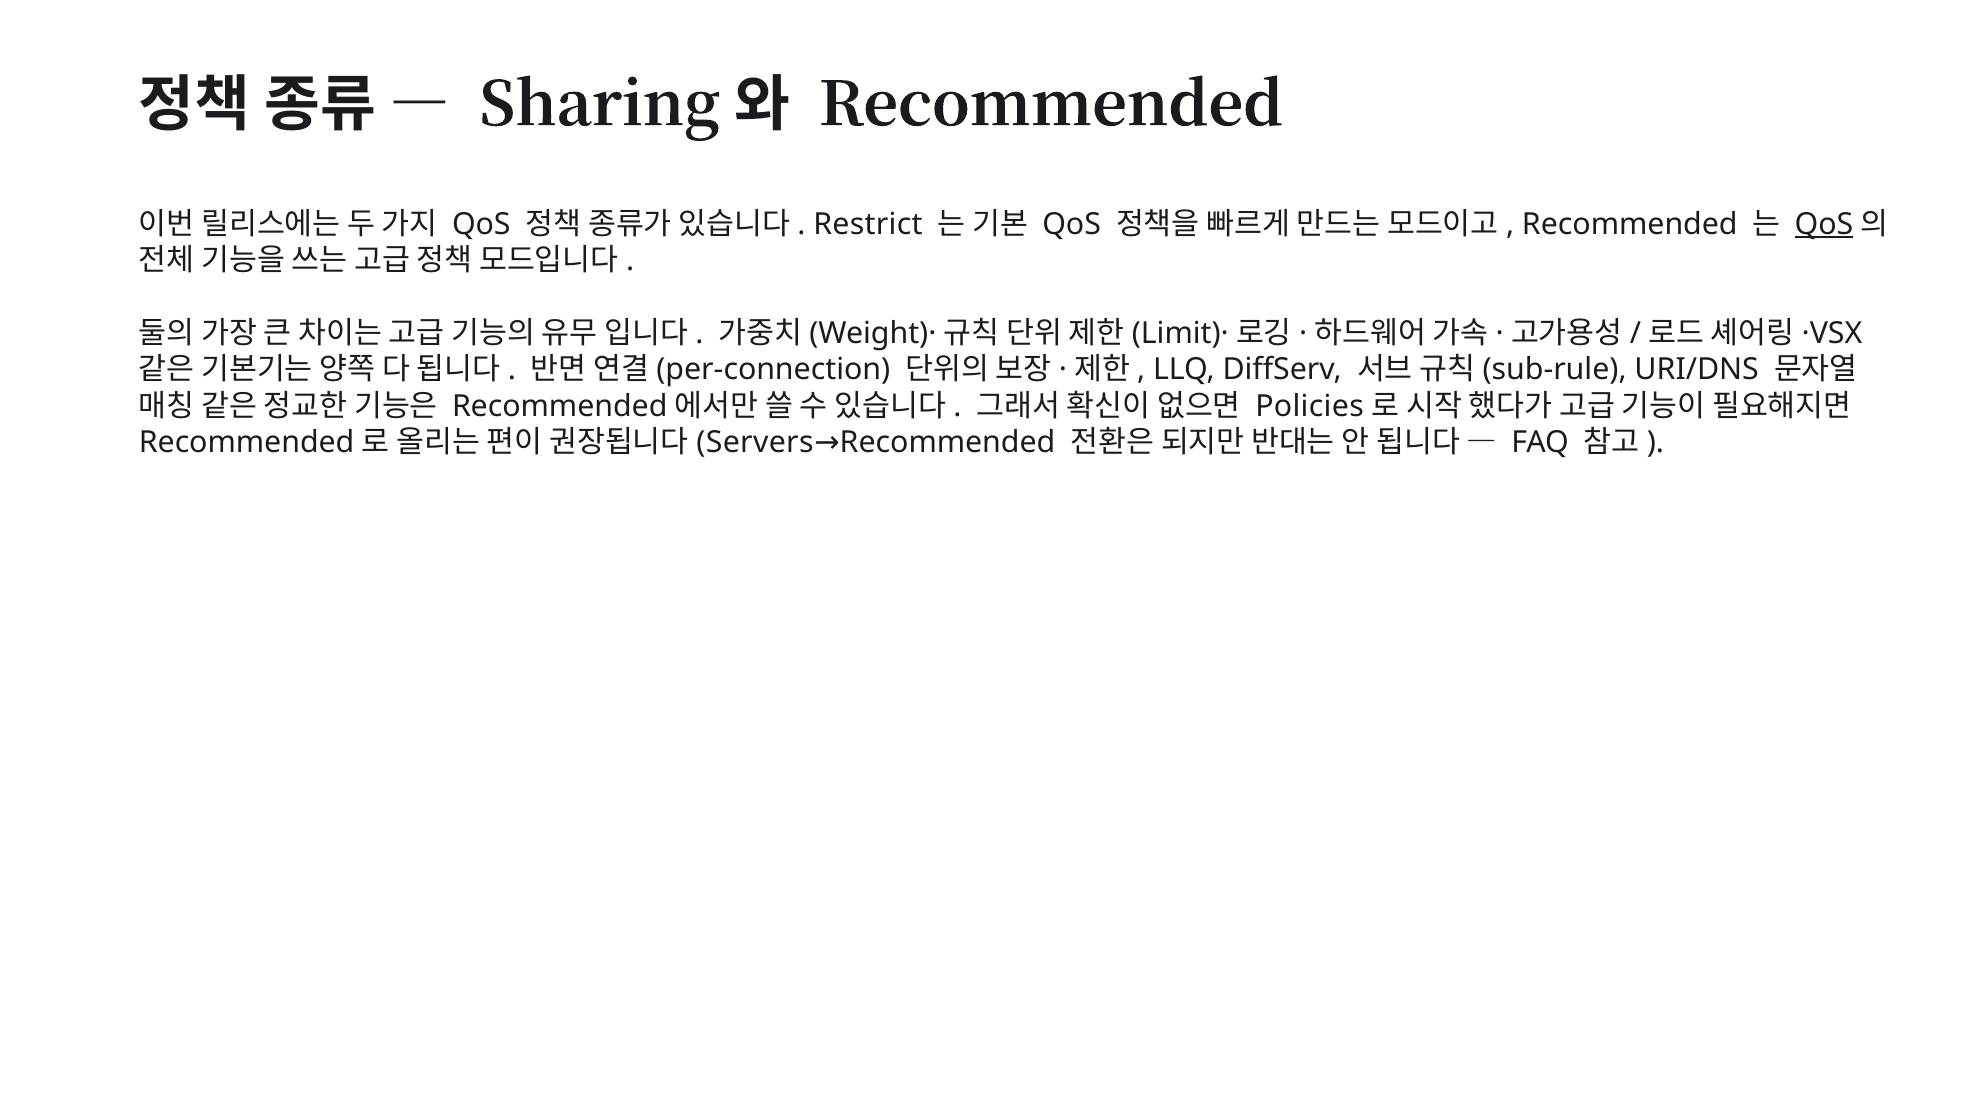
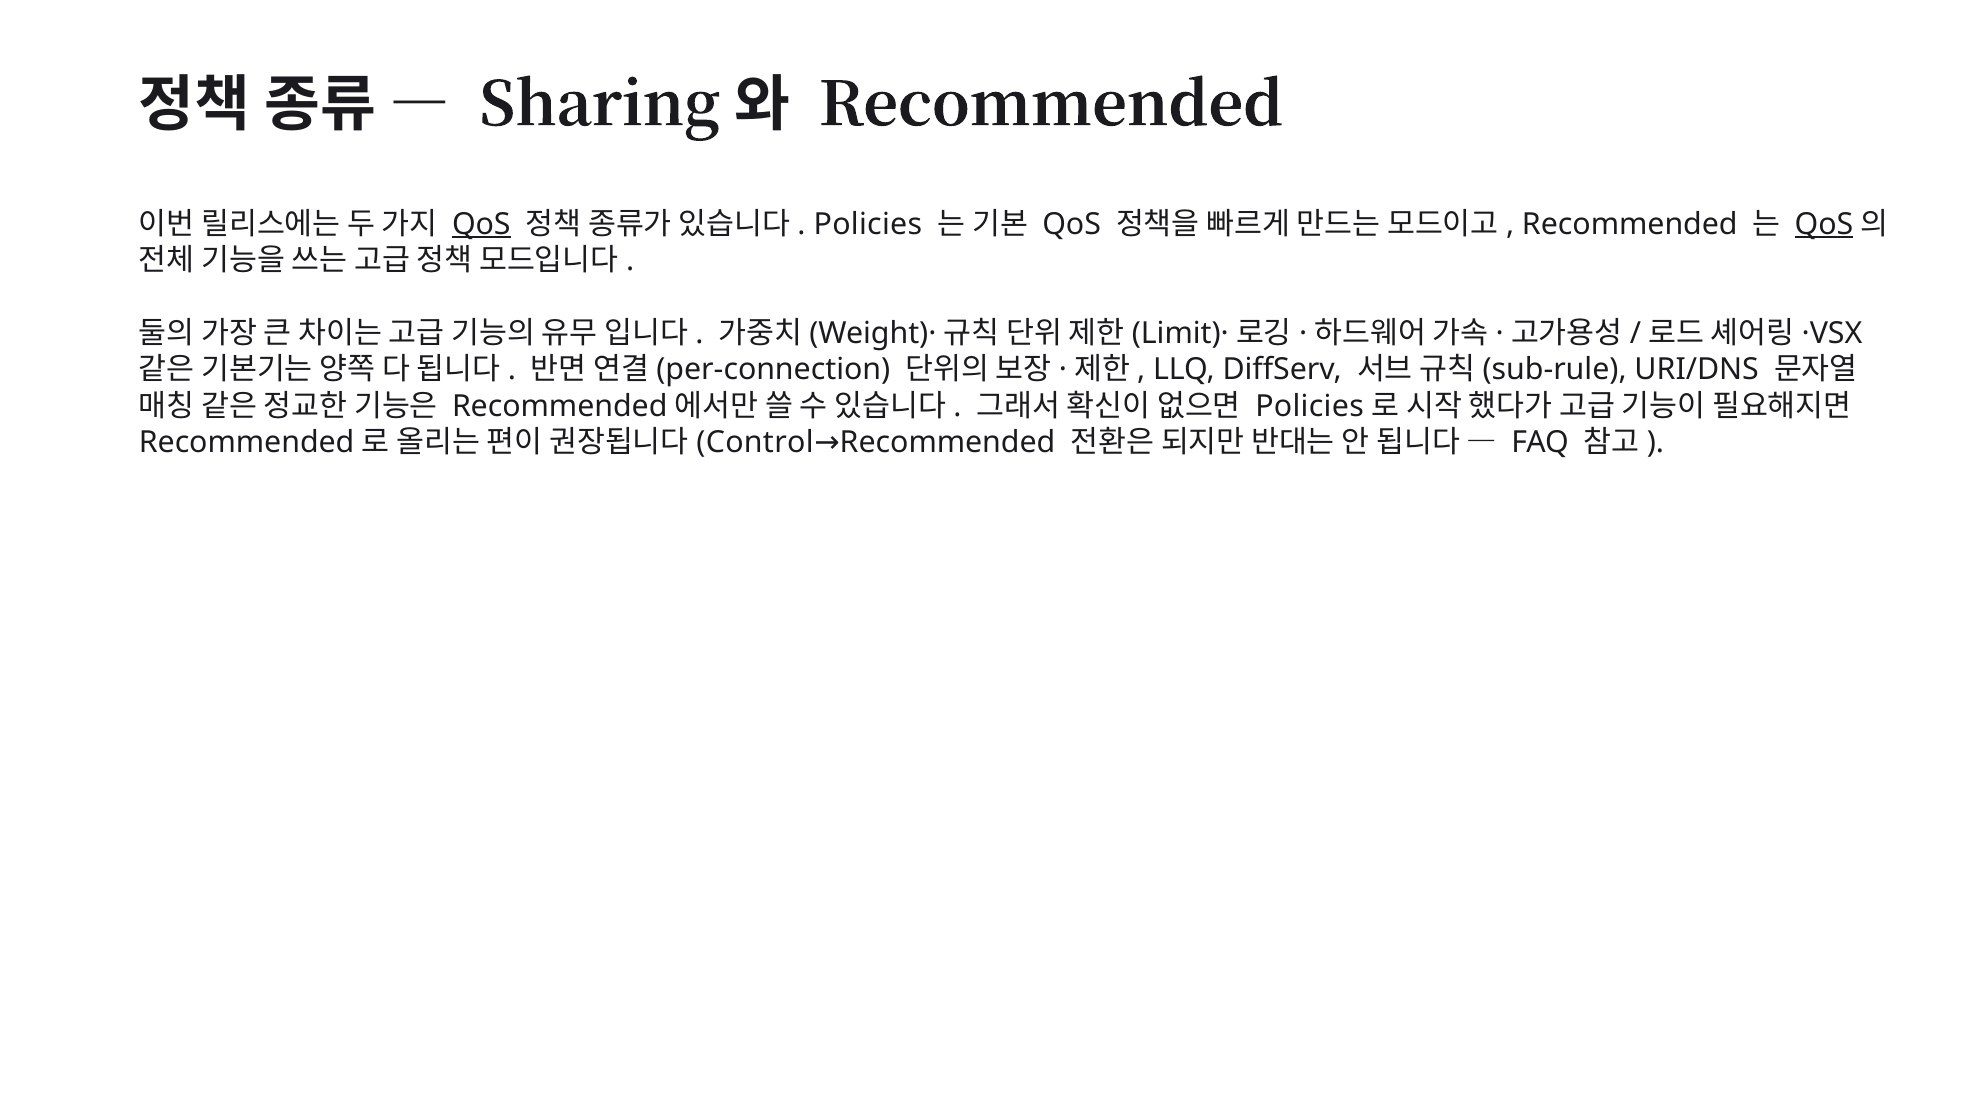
QoS at (481, 224) underline: none -> present
Restrict at (868, 224): Restrict -> Policies
Servers: Servers -> Control
